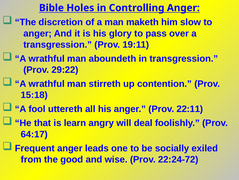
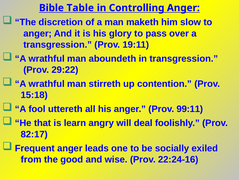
Holes: Holes -> Table
22:11: 22:11 -> 99:11
64:17: 64:17 -> 82:17
22:24-72: 22:24-72 -> 22:24-16
